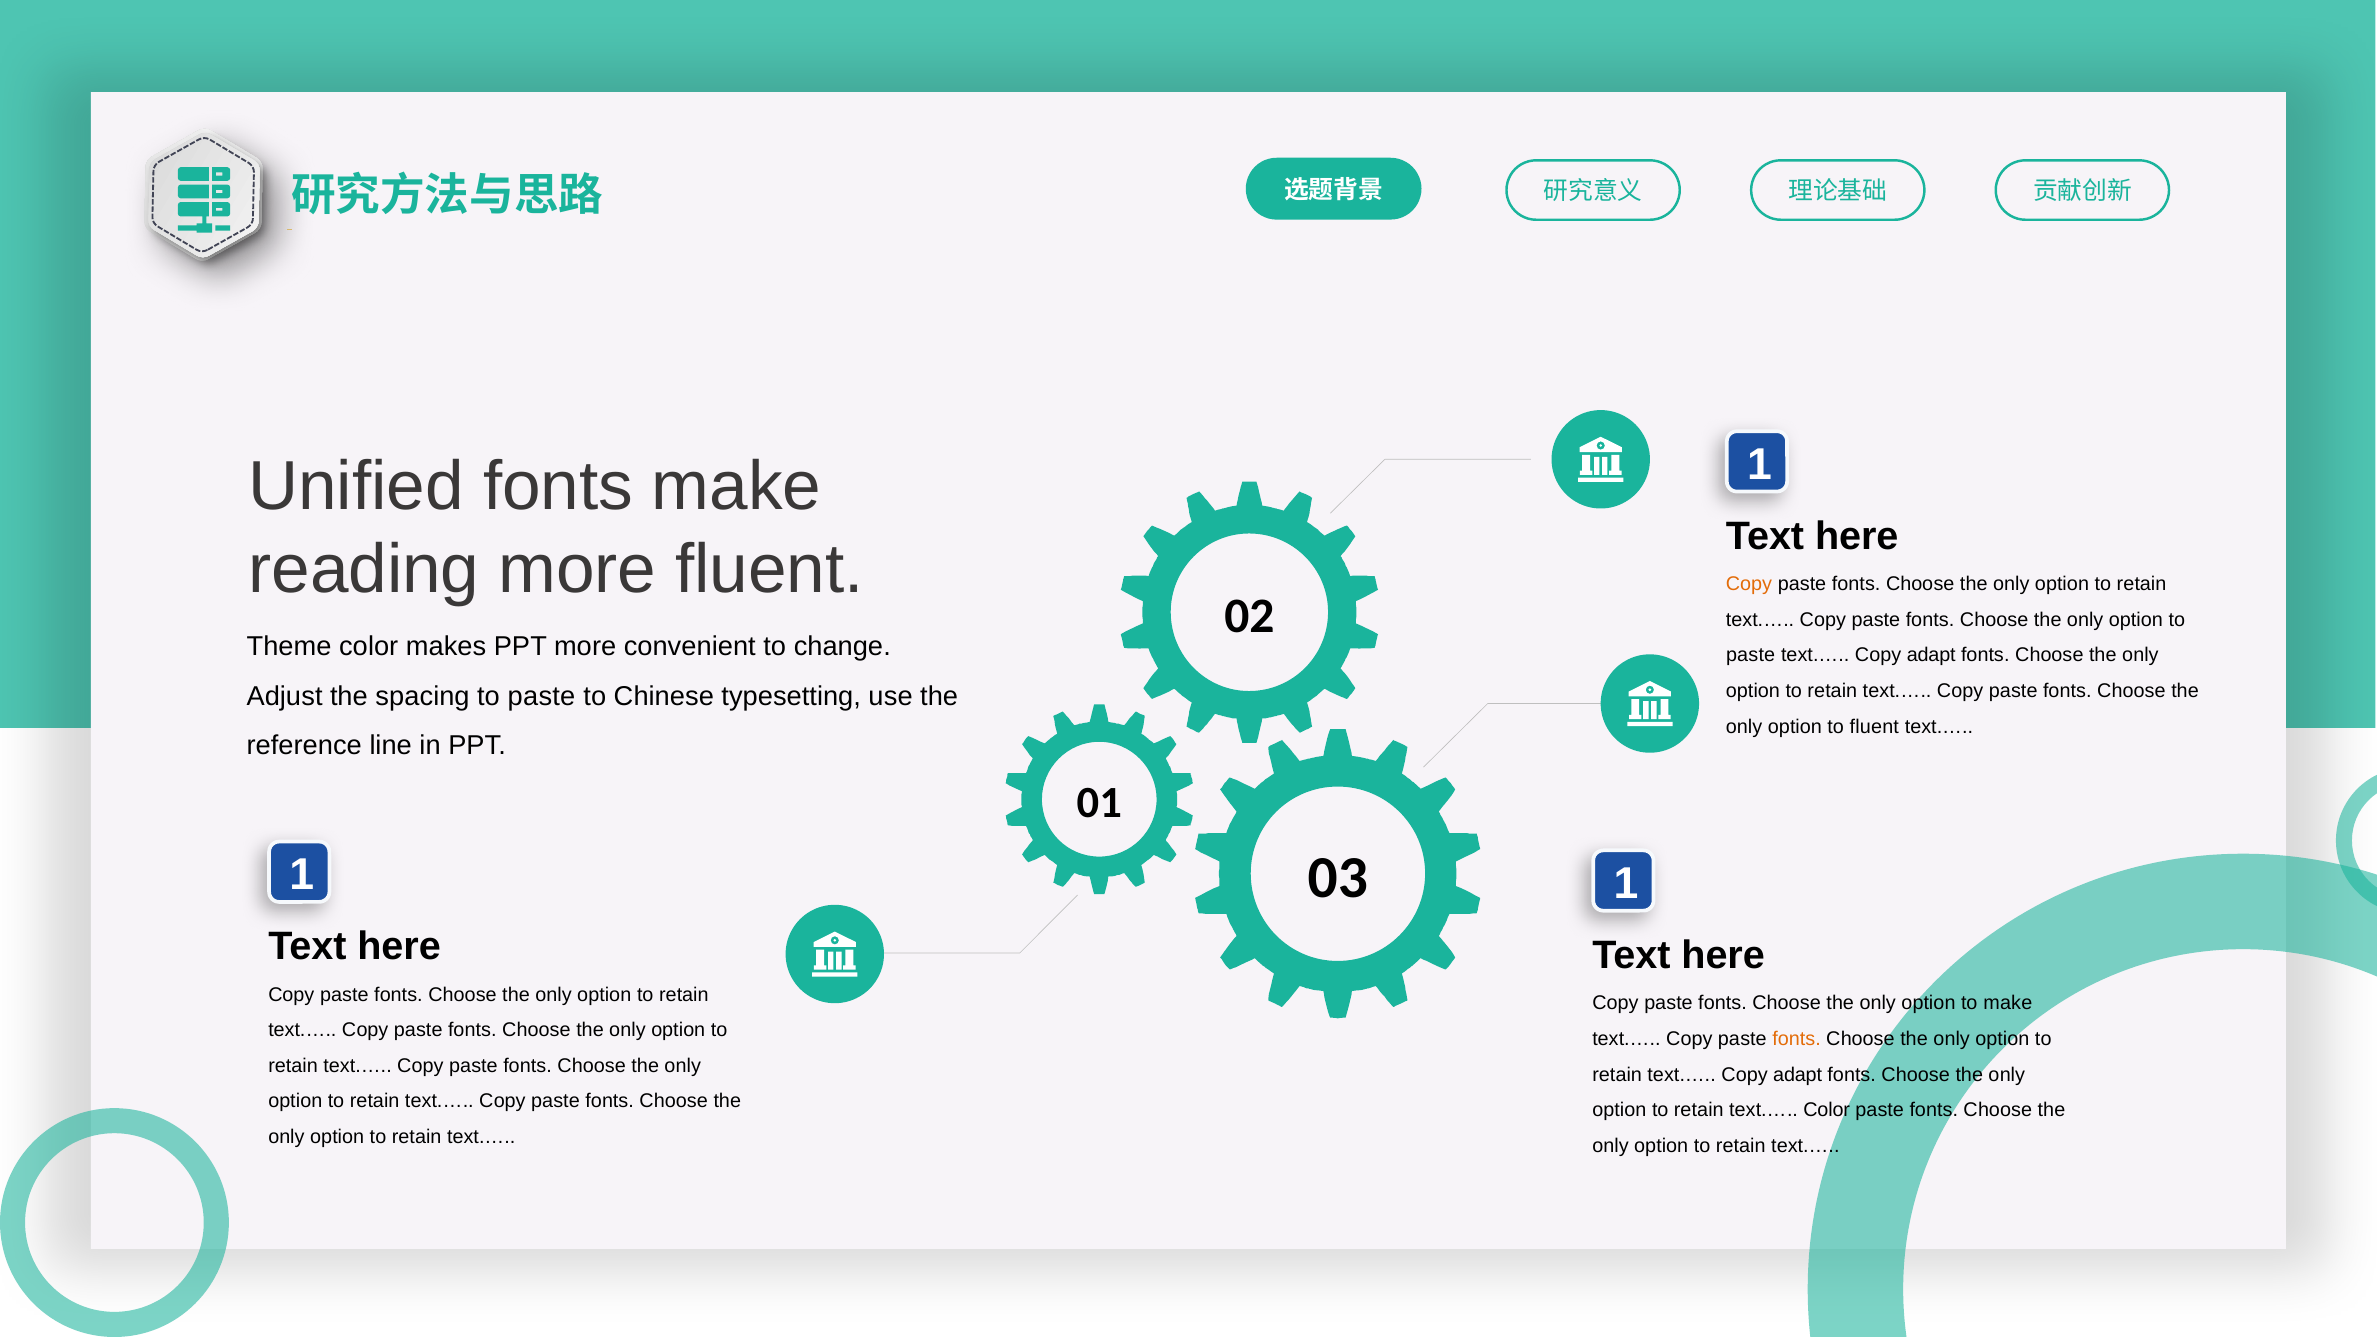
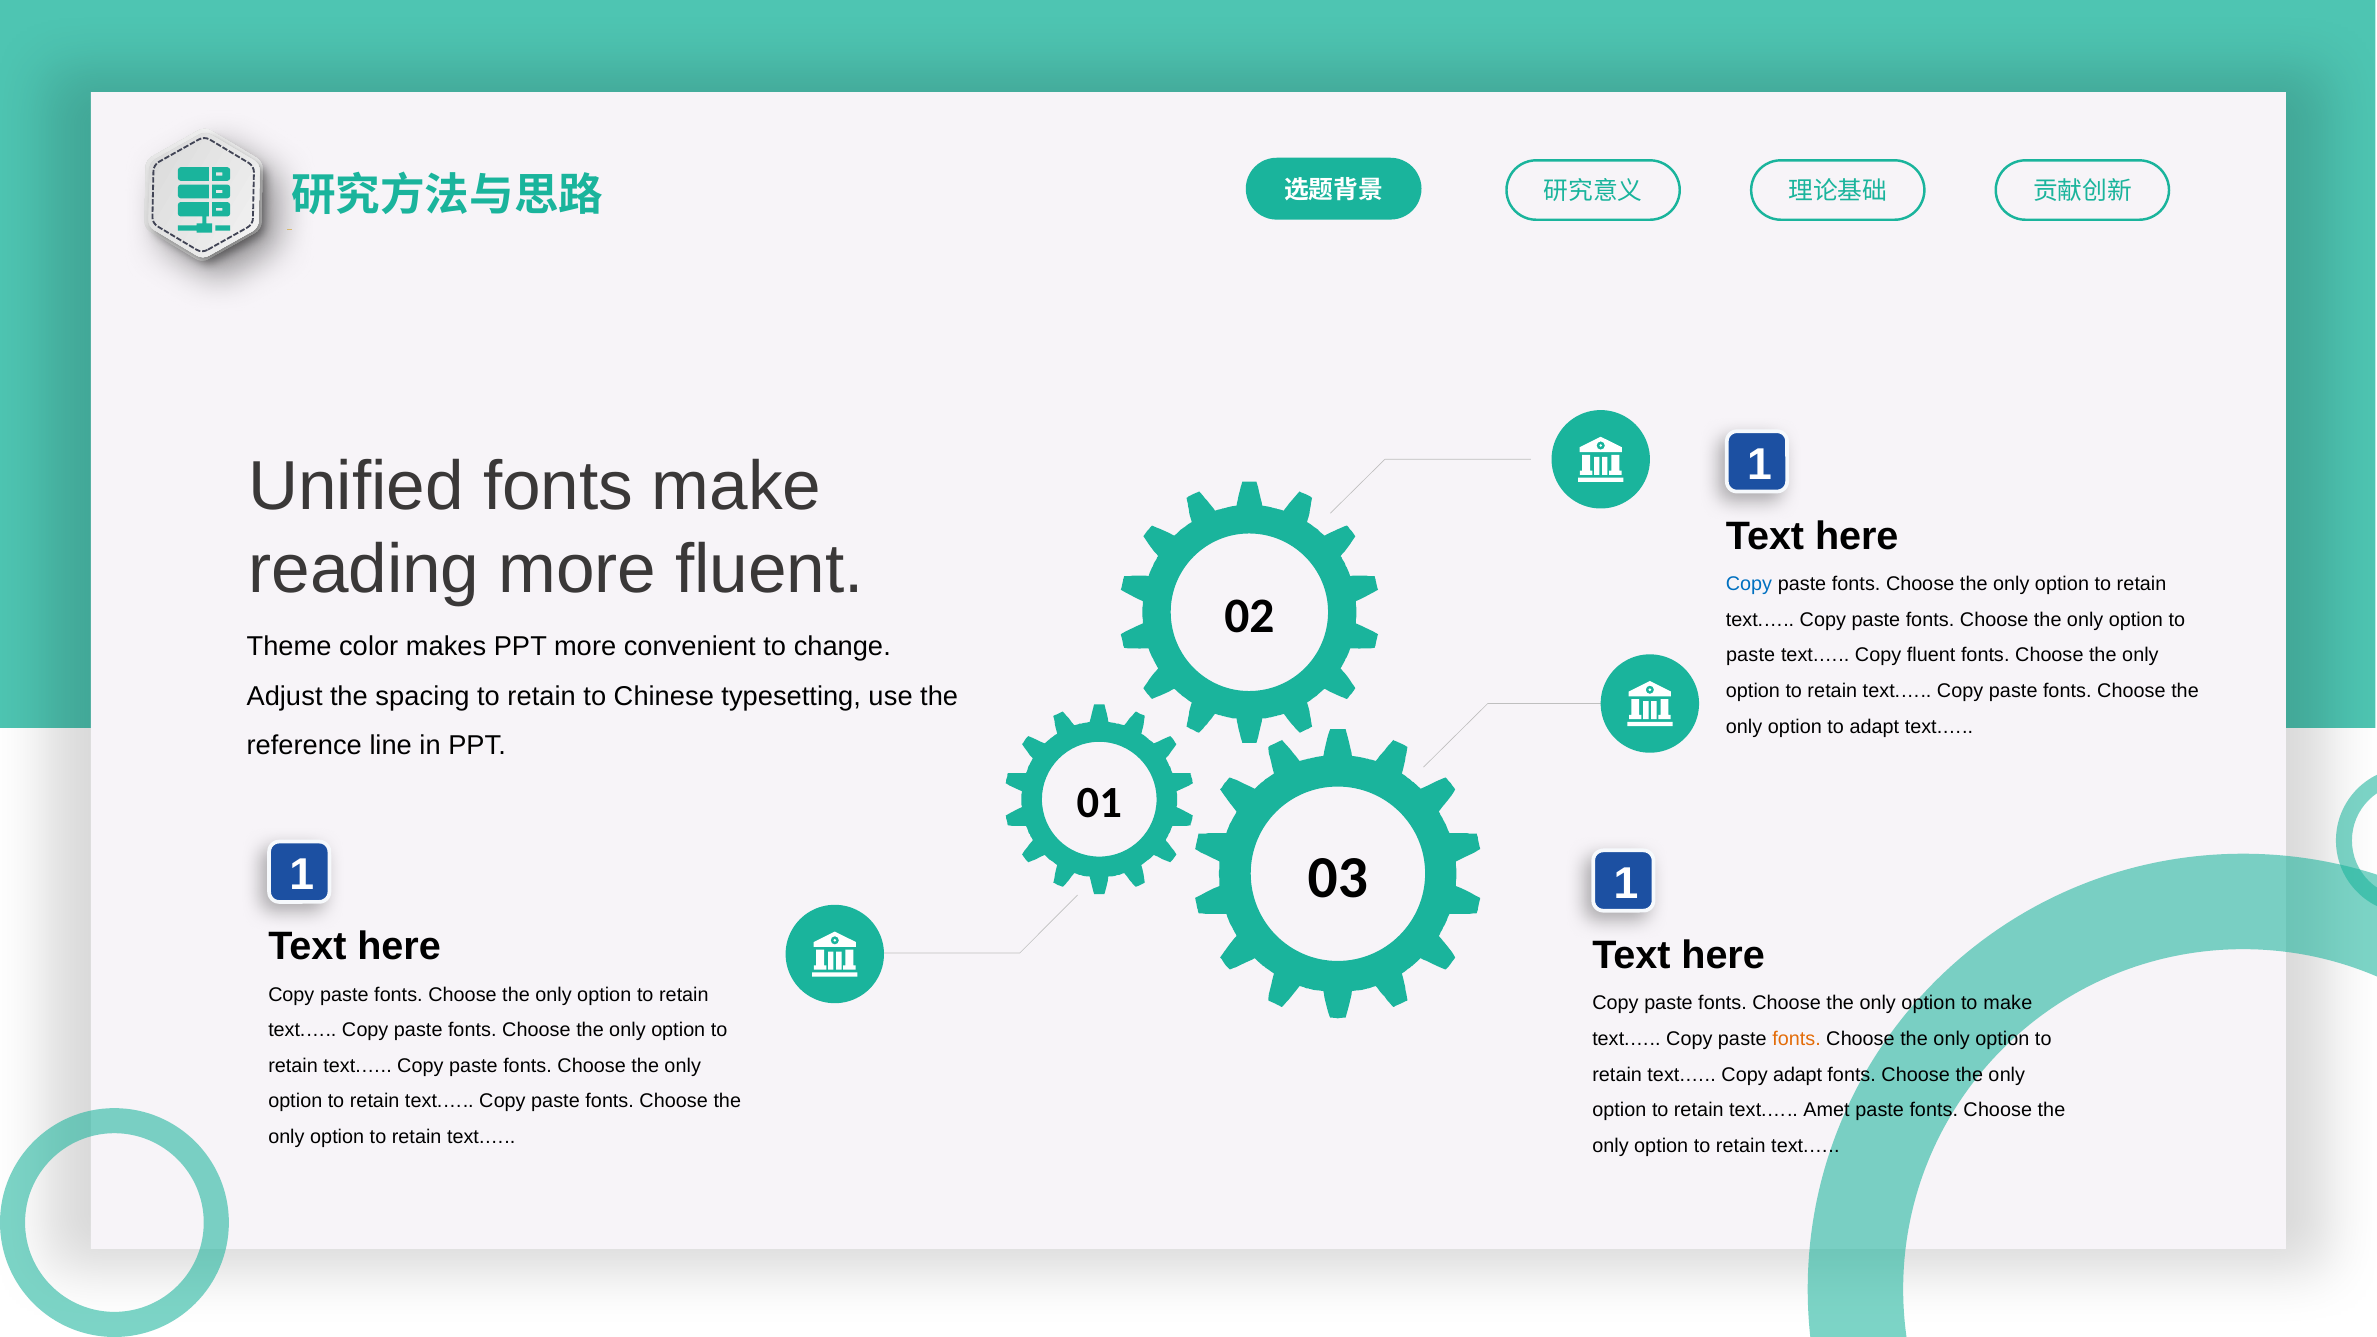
Copy at (1749, 584) colour: orange -> blue
adapt at (1931, 655): adapt -> fluent
spacing to paste: paste -> retain
to fluent: fluent -> adapt
text.… Color: Color -> Amet
